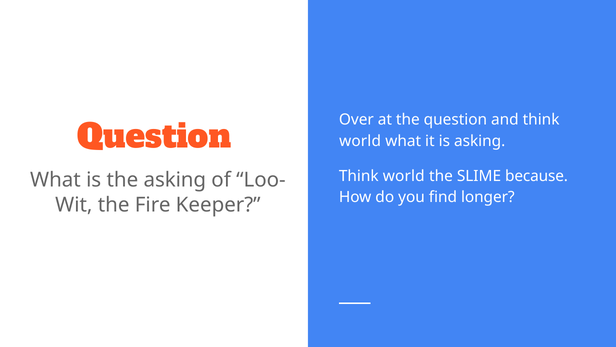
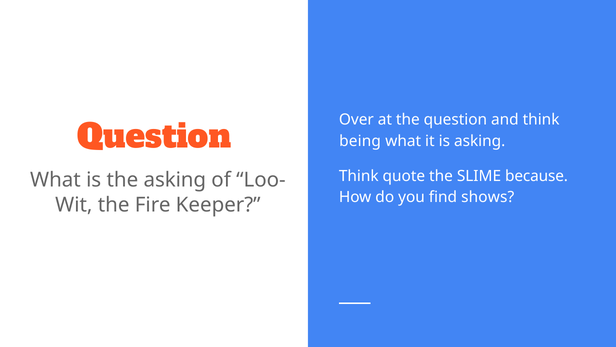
world at (360, 141): world -> being
world at (404, 176): world -> quote
longer: longer -> shows
